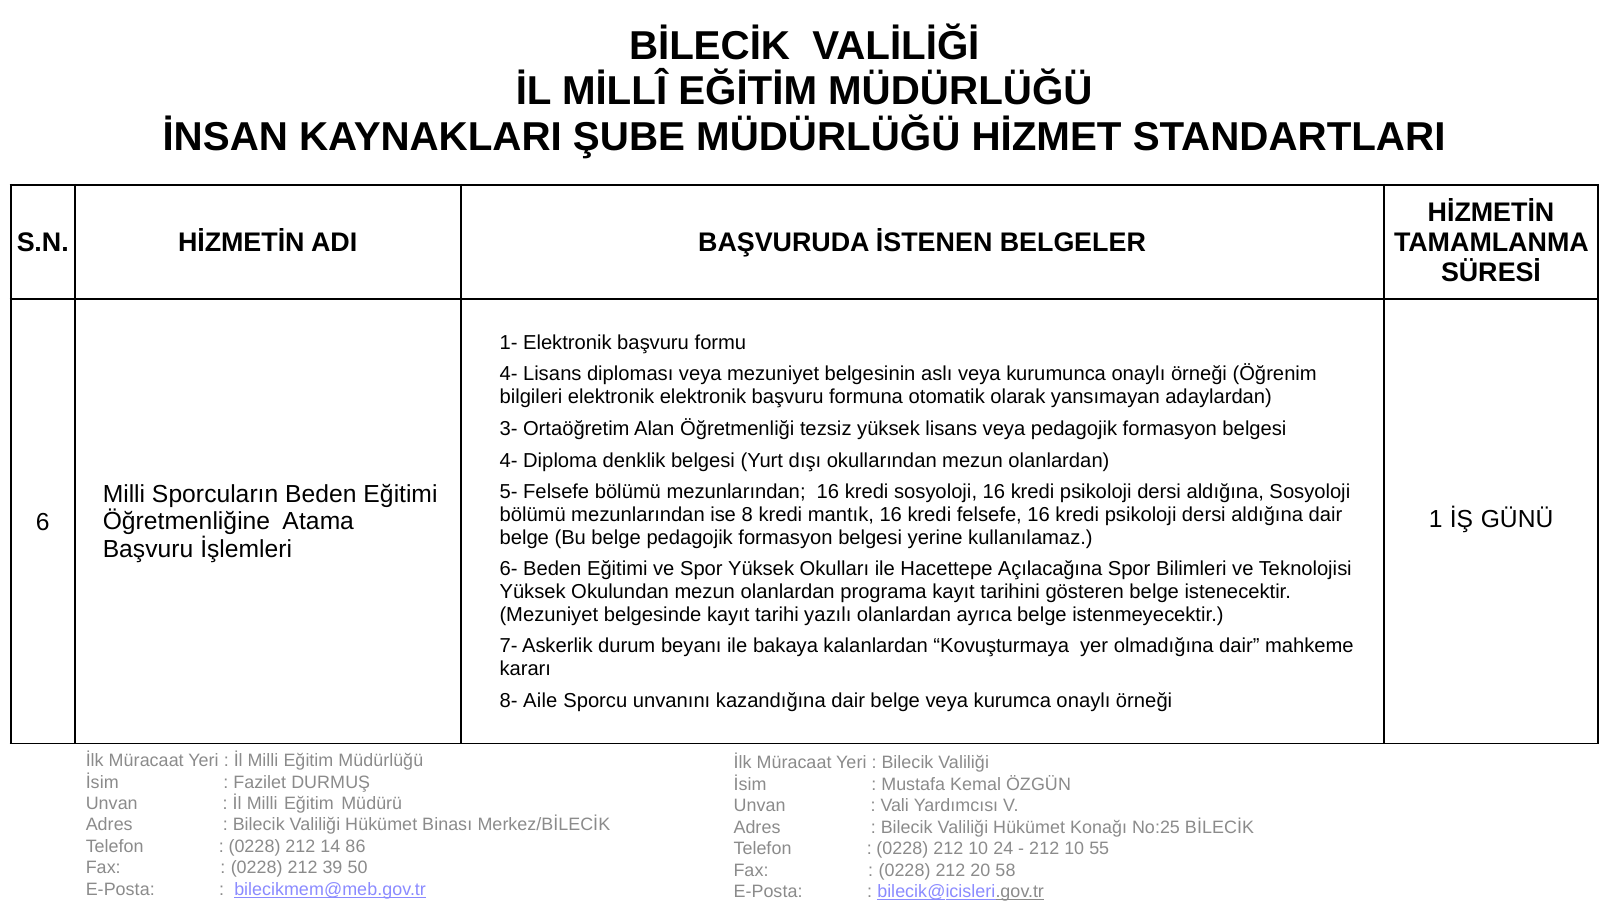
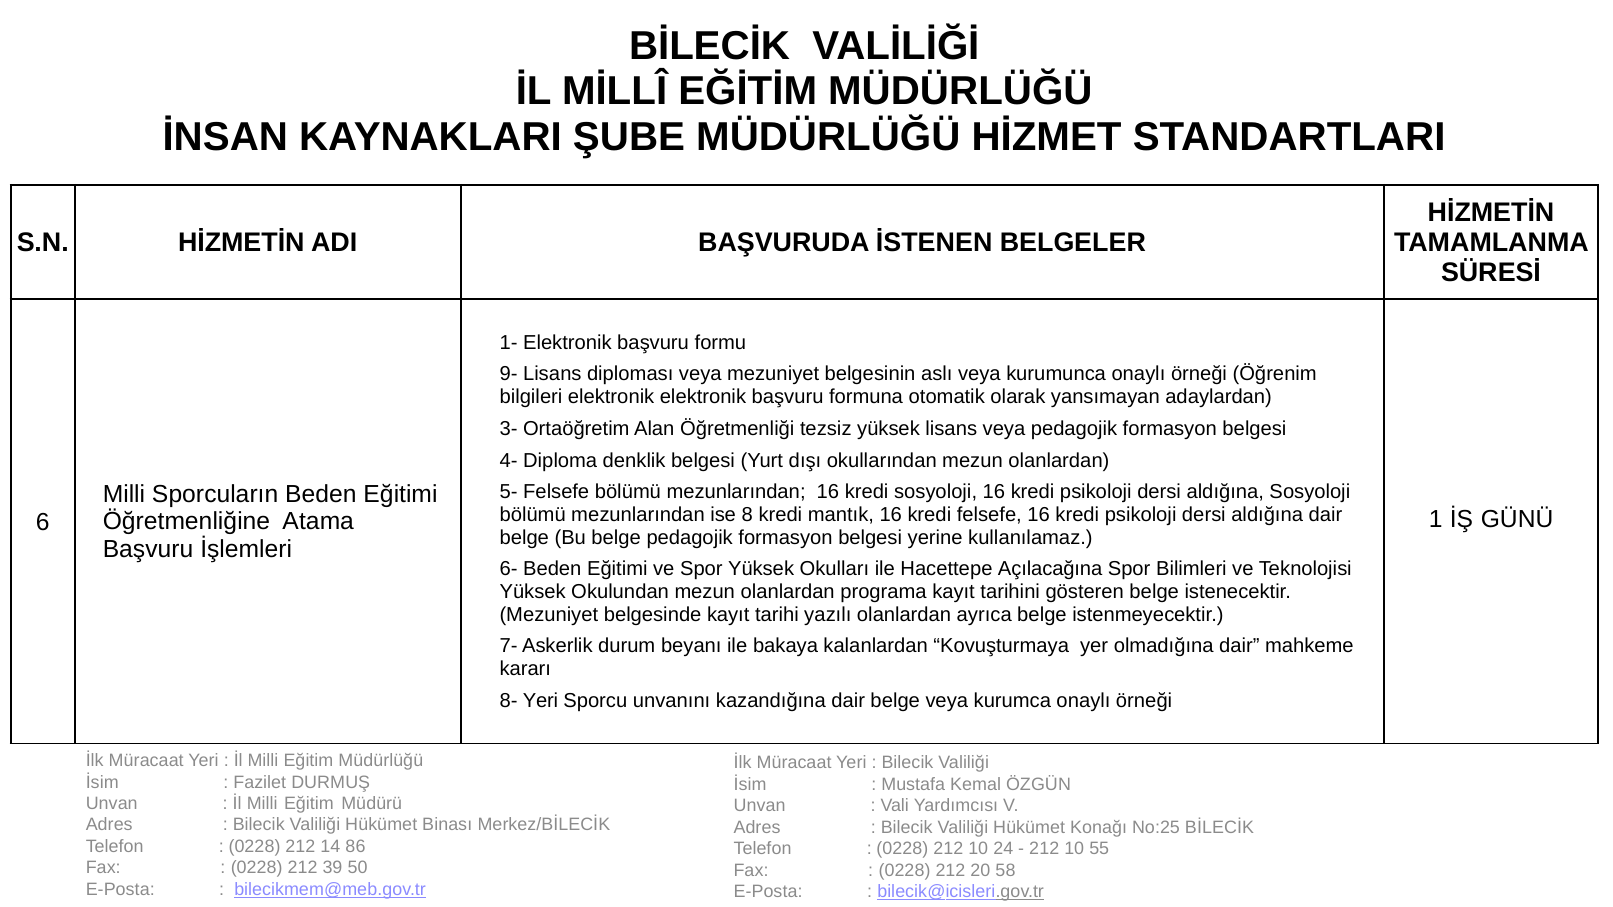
4- at (509, 374): 4- -> 9-
8- Aile: Aile -> Yeri
